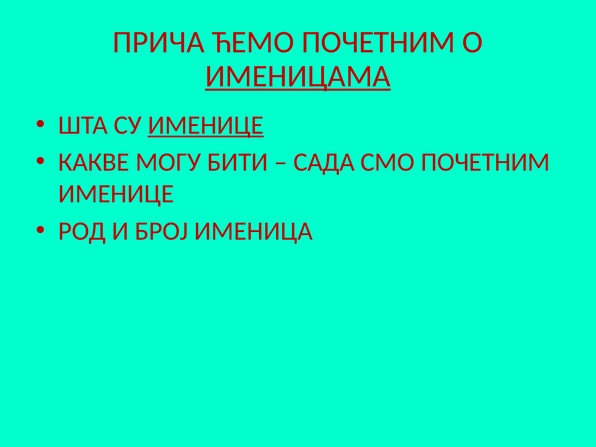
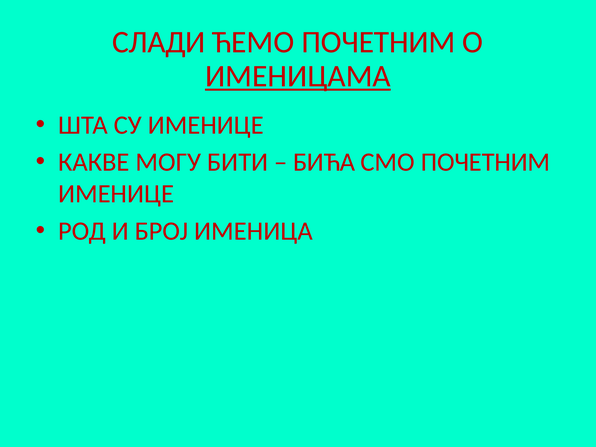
ПРИЧА: ПРИЧА -> СЛАДИ
ИМЕНИЦЕ at (206, 125) underline: present -> none
САДА: САДА -> БИЋА
